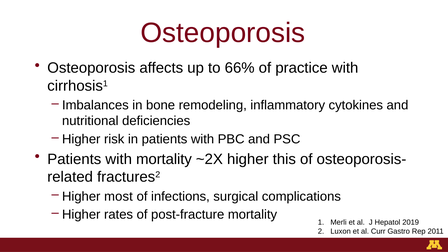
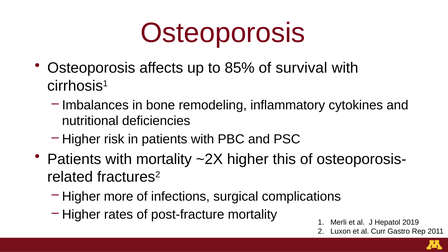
66%: 66% -> 85%
practice: practice -> survival
most: most -> more
